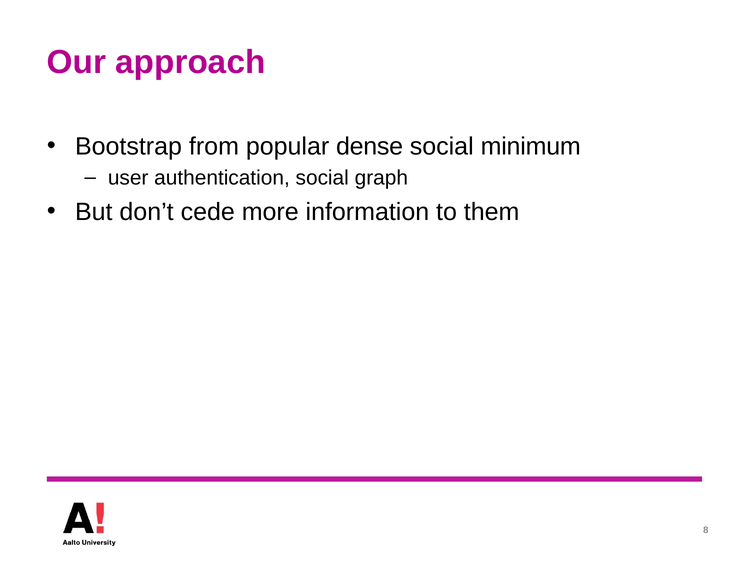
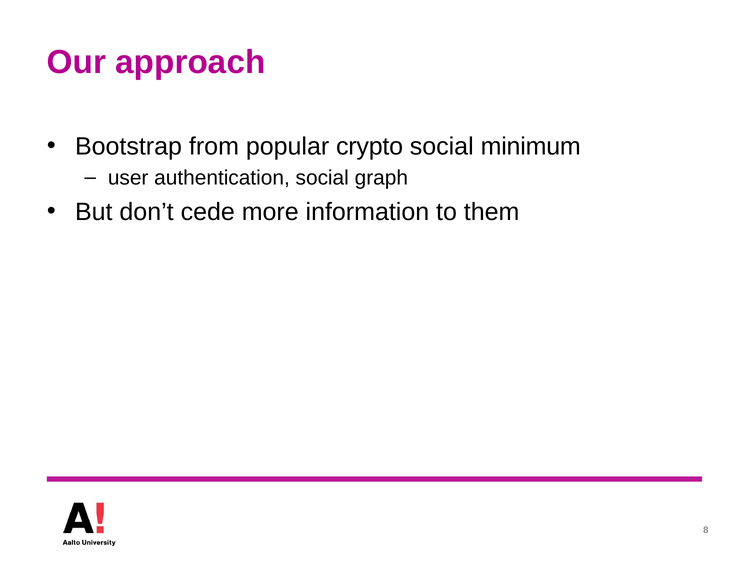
dense: dense -> crypto
